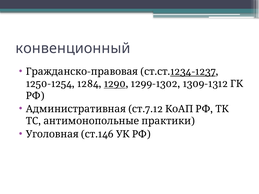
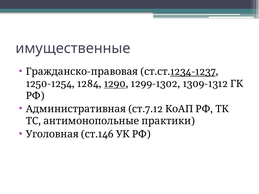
конвенционный: конвенционный -> имущественные
